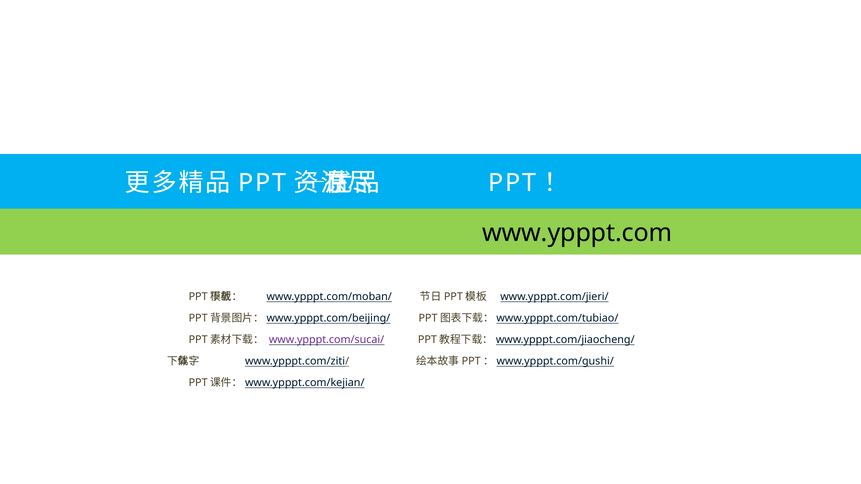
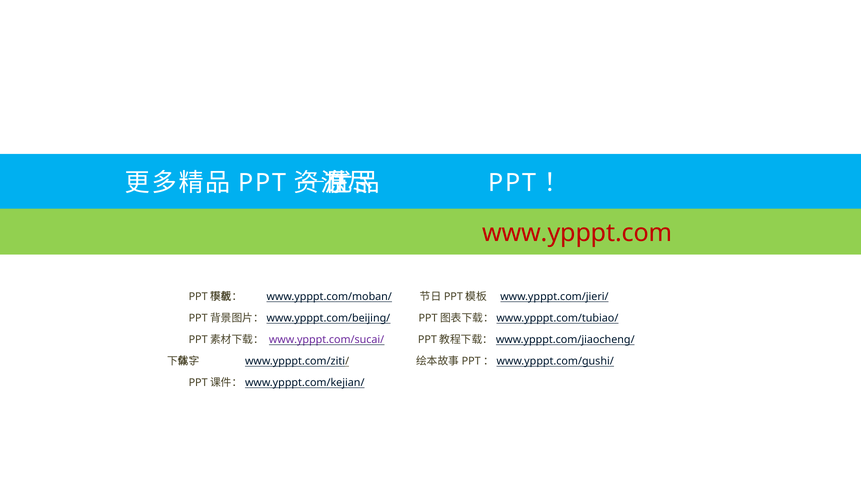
www.ypppt.com colour: black -> red
